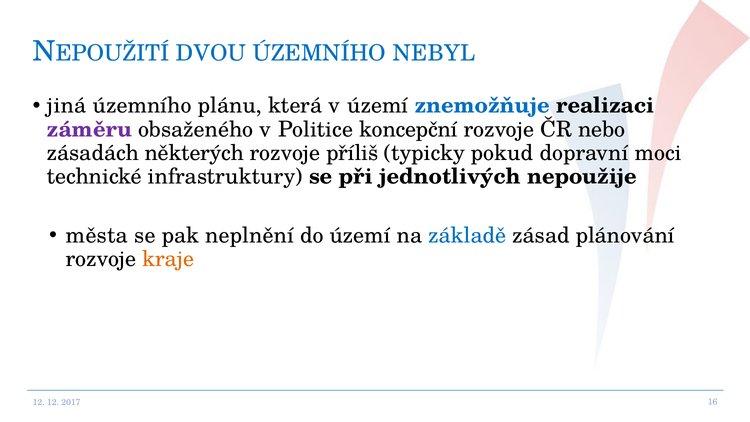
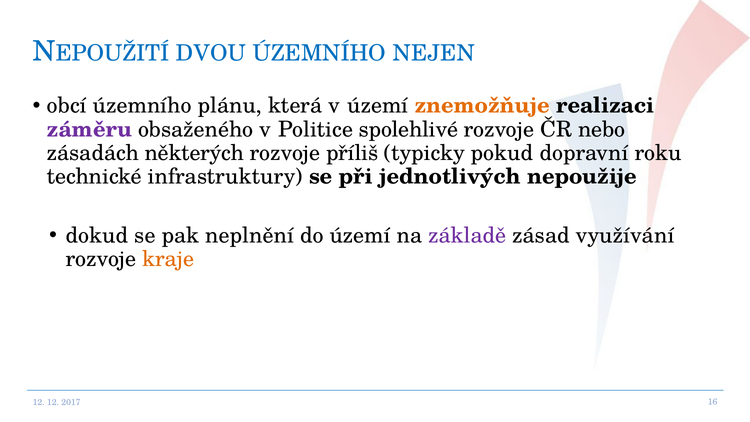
NEBYL: NEBYL -> NEJEN
jiná: jiná -> obcí
znemožňuje colour: blue -> orange
koncepční: koncepční -> spolehlivé
moci: moci -> roku
města: města -> dokud
základě colour: blue -> purple
plánování: plánování -> využívání
